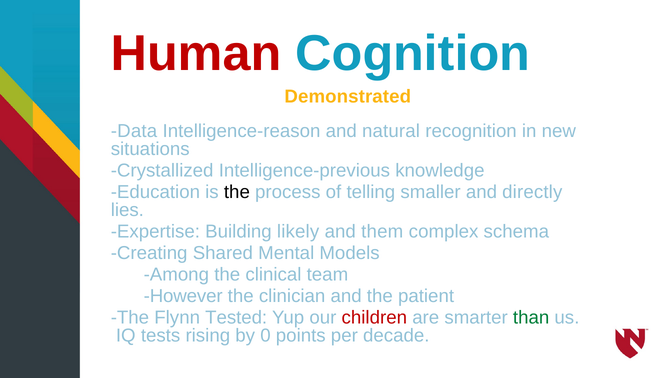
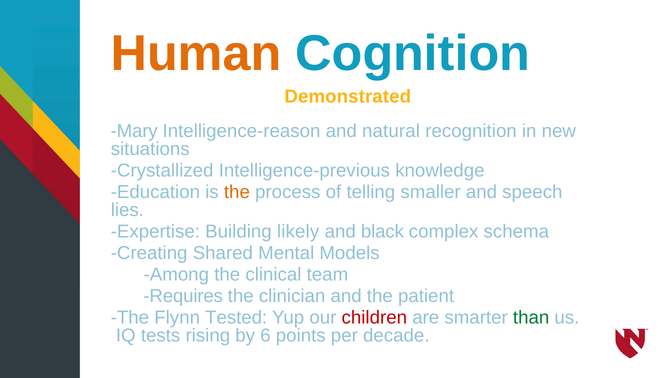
Human colour: red -> orange
Data: Data -> Mary
the at (237, 192) colour: black -> orange
directly: directly -> speech
them: them -> black
However: However -> Requires
0: 0 -> 6
